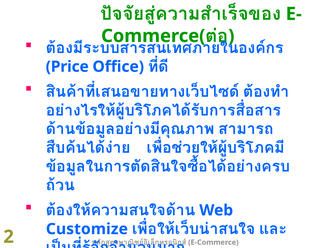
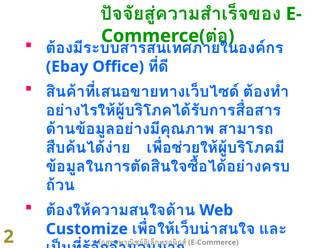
Price: Price -> Ebay
